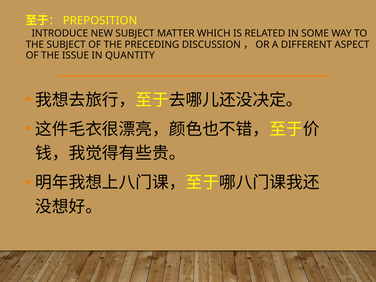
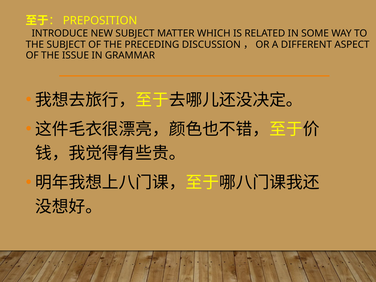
QUANTITY: QUANTITY -> GRAMMAR
